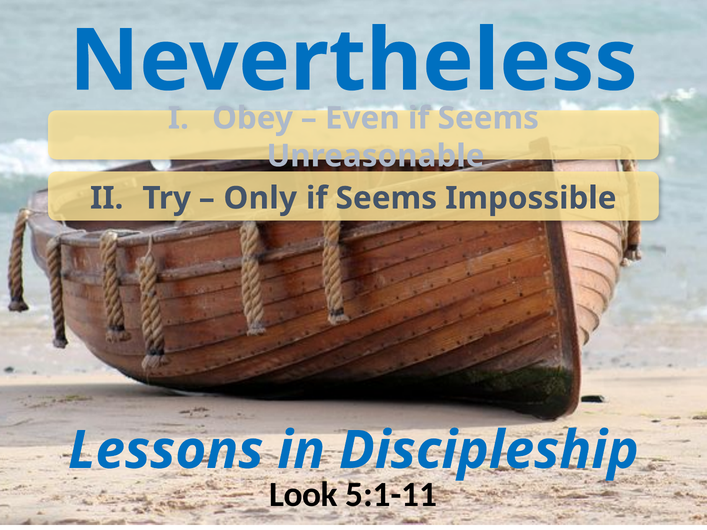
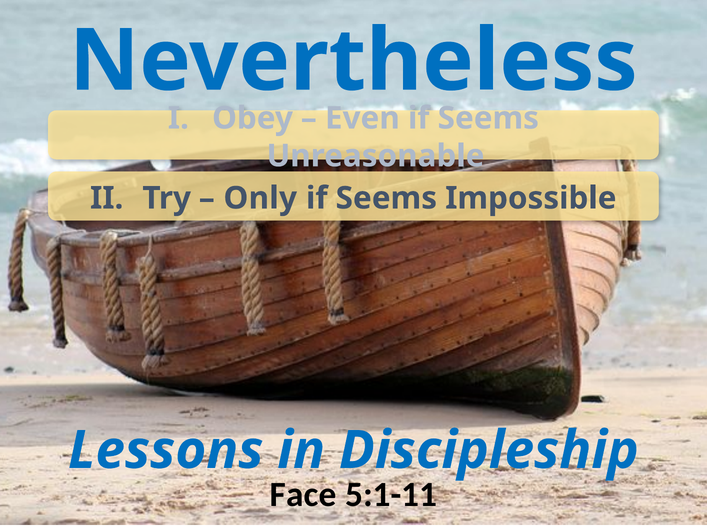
Look: Look -> Face
